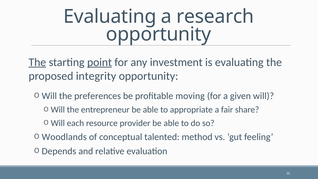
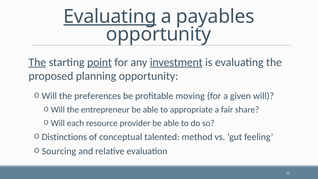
Evaluating at (110, 17) underline: none -> present
research: research -> payables
investment underline: none -> present
integrity: integrity -> planning
Woodlands: Woodlands -> Distinctions
Depends: Depends -> Sourcing
